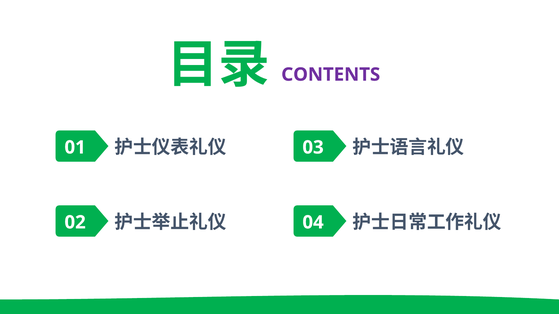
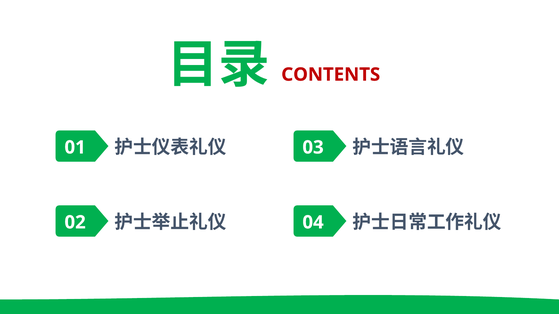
CONTENTS colour: purple -> red
